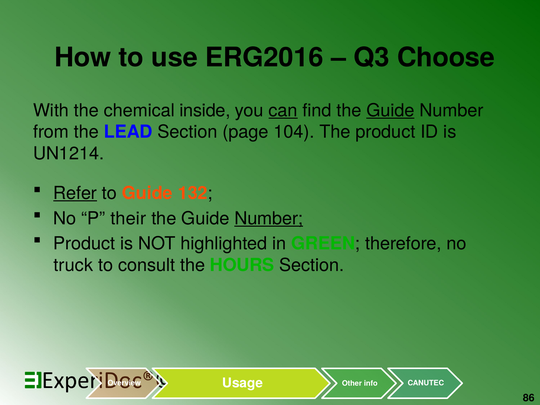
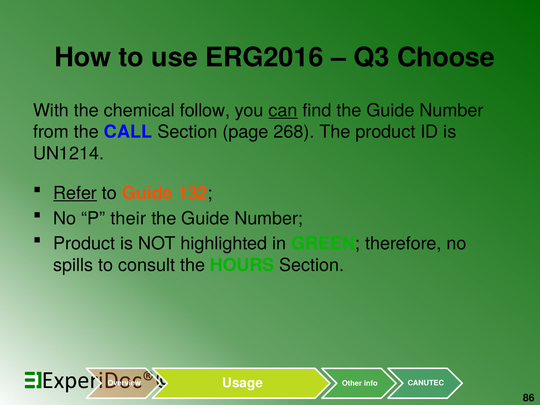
inside: inside -> follow
Guide at (390, 110) underline: present -> none
LEAD: LEAD -> CALL
104: 104 -> 268
Number at (269, 218) underline: present -> none
truck: truck -> spills
